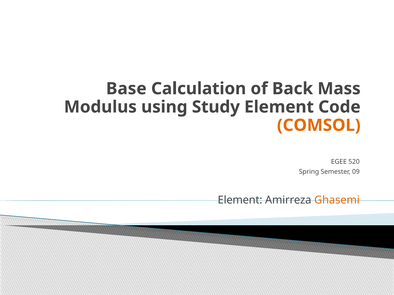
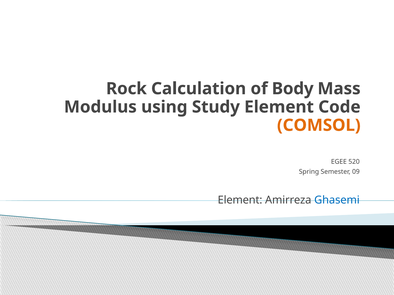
Base: Base -> Rock
Back: Back -> Body
Ghasemi colour: orange -> blue
